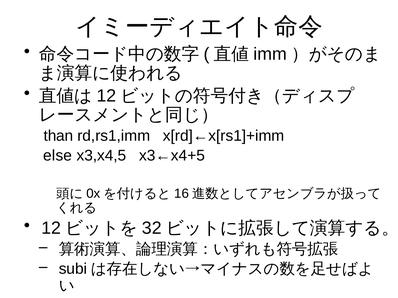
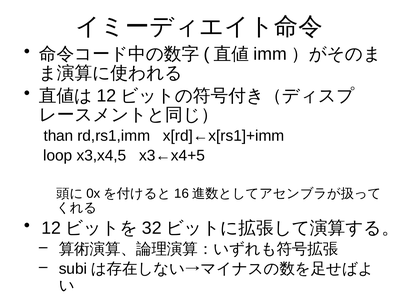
else: else -> loop
